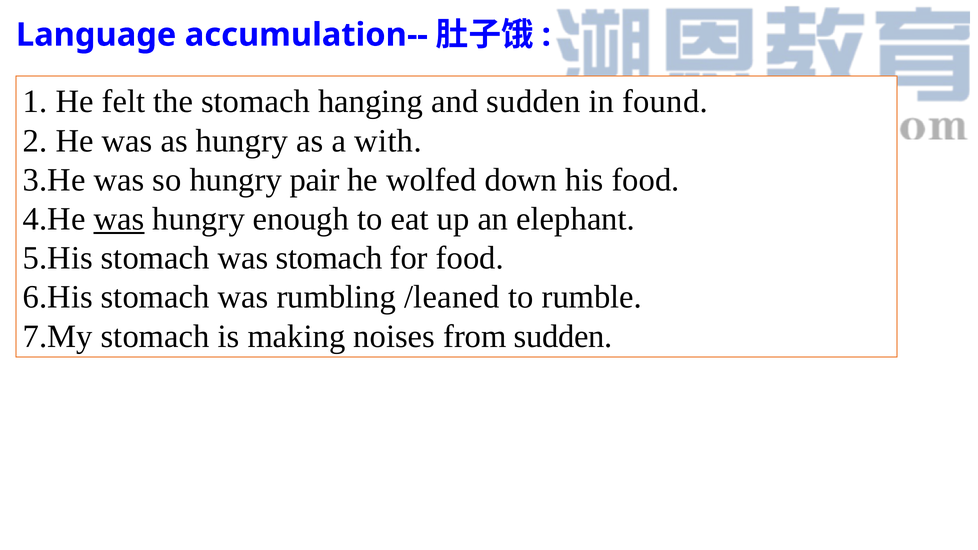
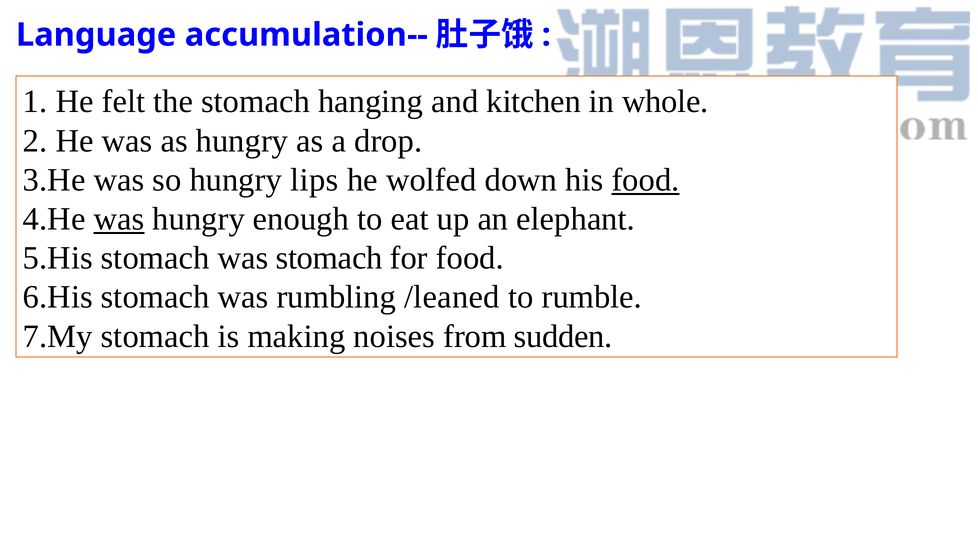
and sudden: sudden -> kitchen
found: found -> whole
with: with -> drop
pair: pair -> lips
food at (646, 180) underline: none -> present
